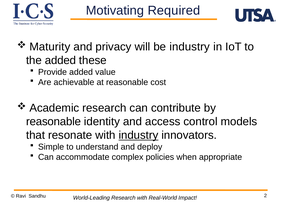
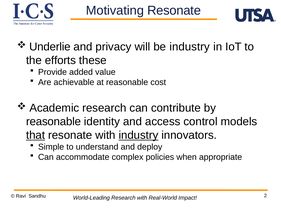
Motivating Required: Required -> Resonate
Maturity: Maturity -> Underlie
the added: added -> efforts
that underline: none -> present
